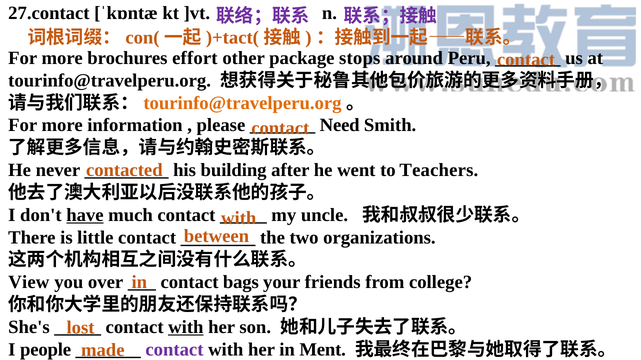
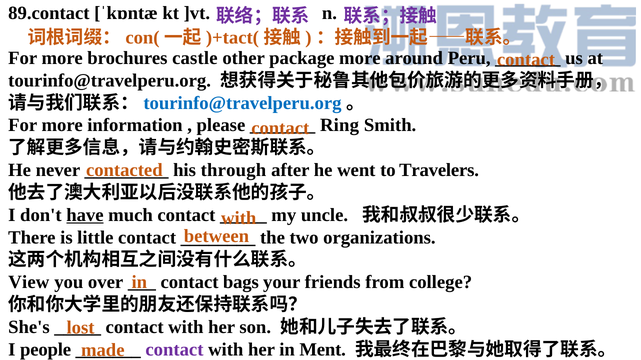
27.contact: 27.contact -> 89.contact
effort: effort -> castle
package stops: stops -> more
tourinfo@travelperu.org at (242, 103) colour: orange -> blue
Need: Need -> Ring
building: building -> through
Teachers: Teachers -> Travelers
with at (186, 328) underline: present -> none
